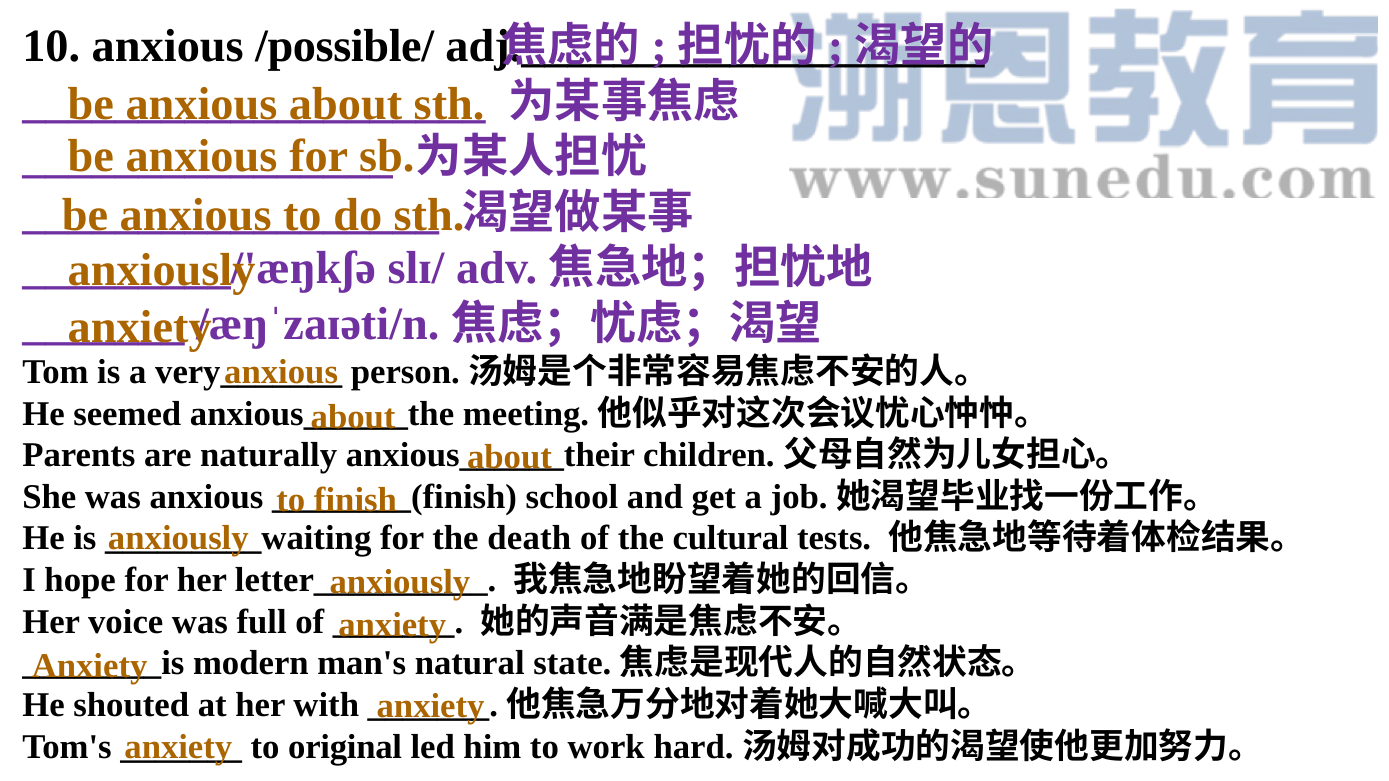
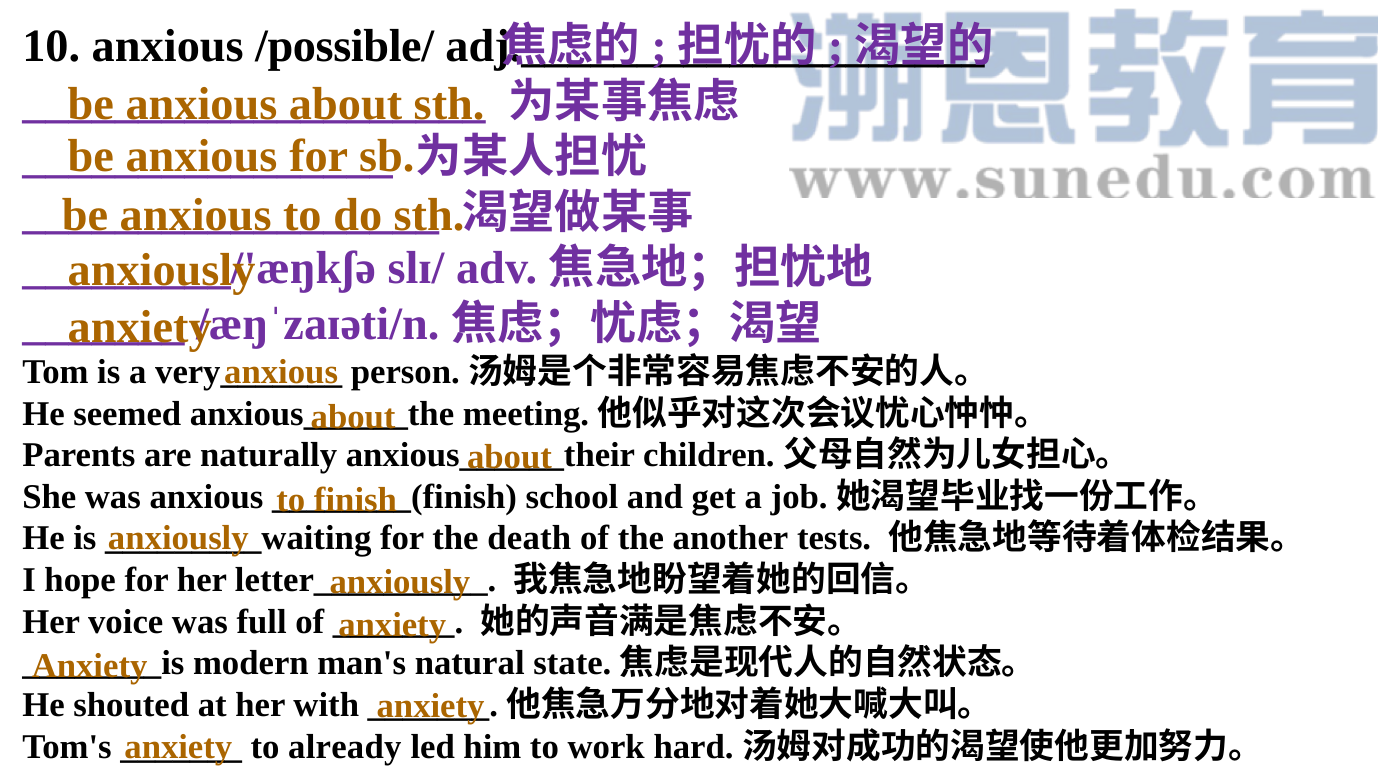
cultural: cultural -> another
original: original -> already
